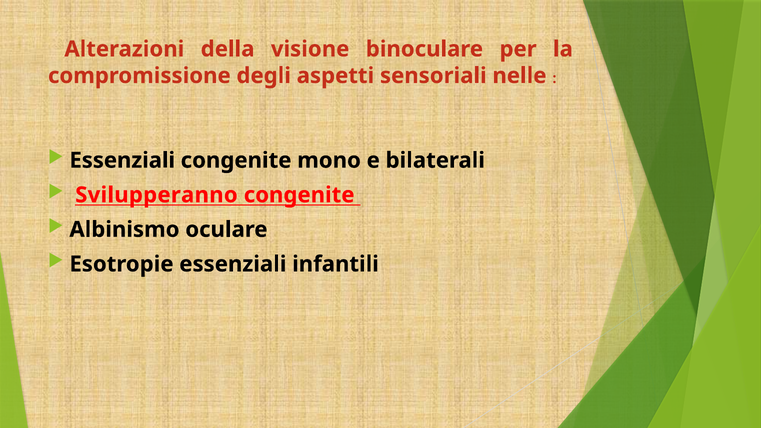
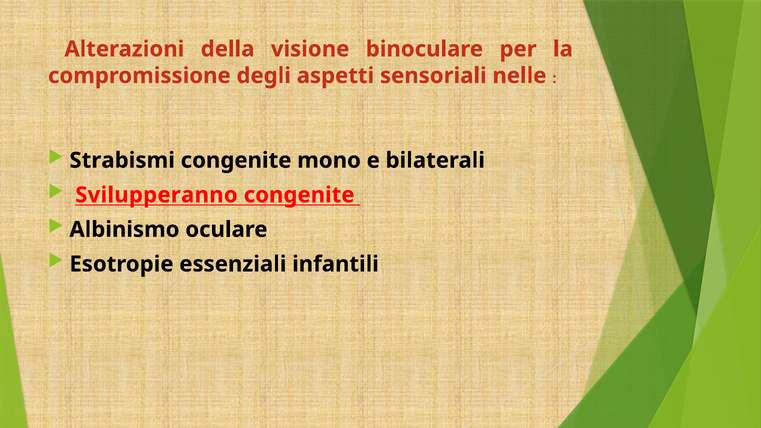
Essenziali at (122, 160): Essenziali -> Strabismi
